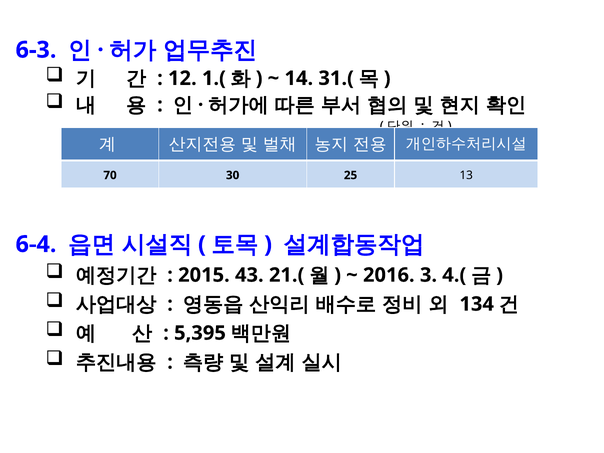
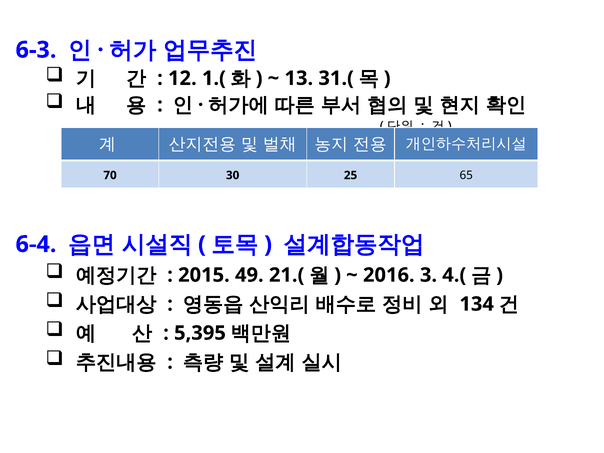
14: 14 -> 13
13: 13 -> 65
43: 43 -> 49
